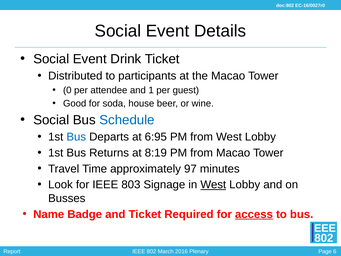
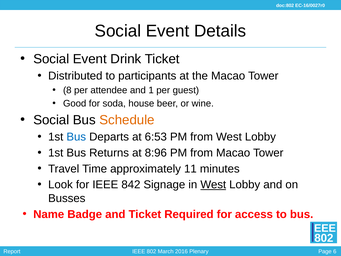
0: 0 -> 8
Schedule colour: blue -> orange
6:95: 6:95 -> 6:53
8:19: 8:19 -> 8:96
97: 97 -> 11
803: 803 -> 842
access underline: present -> none
